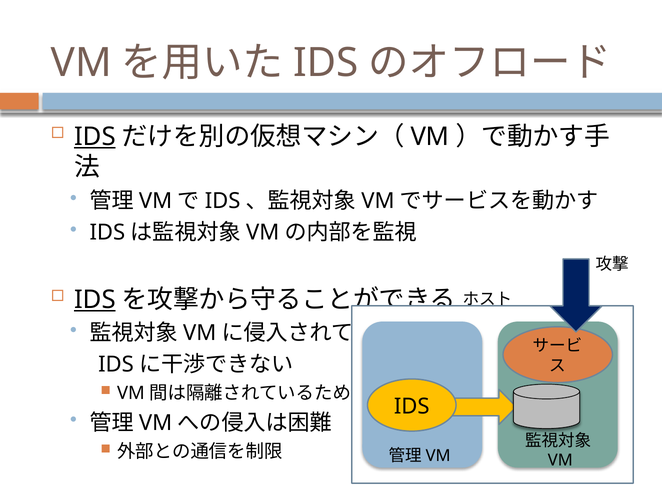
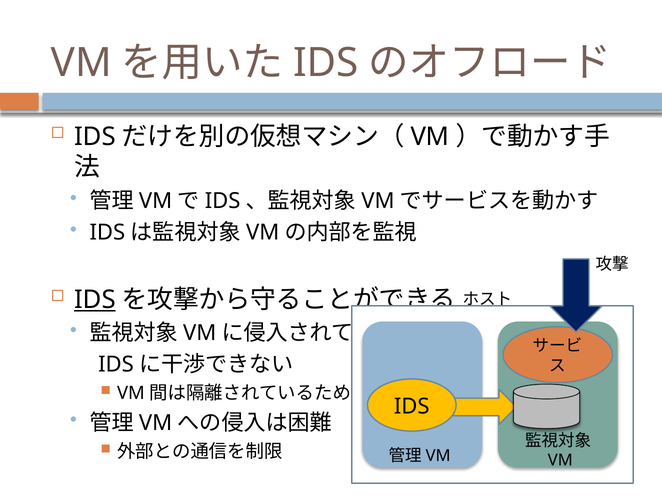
IDS at (95, 136) underline: present -> none
